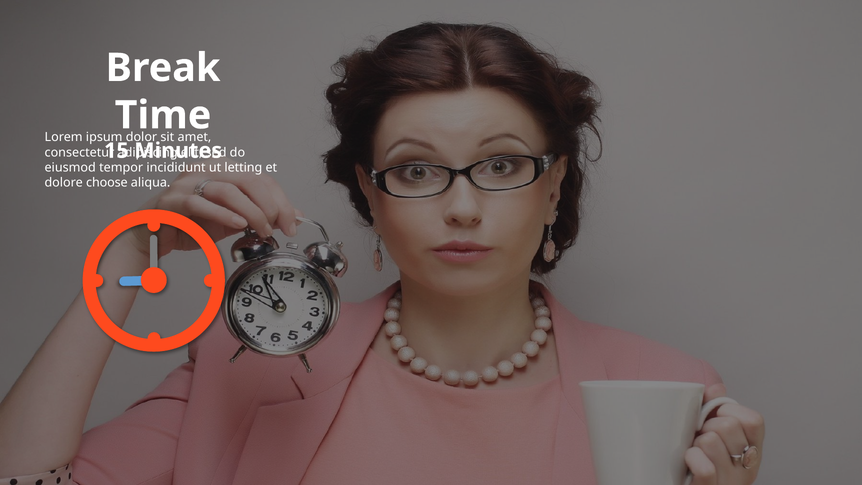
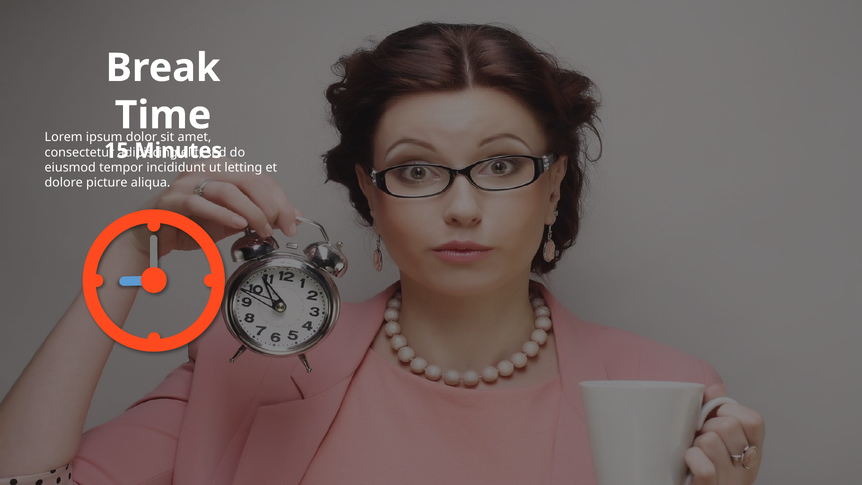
choose: choose -> picture
